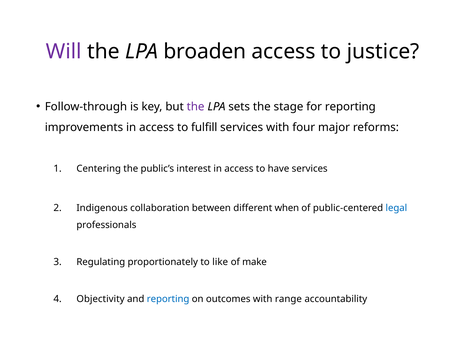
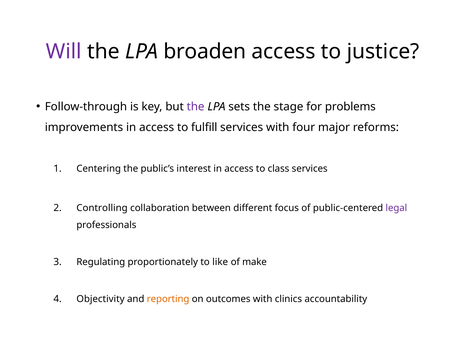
for reporting: reporting -> problems
have: have -> class
Indigenous: Indigenous -> Controlling
when: when -> focus
legal colour: blue -> purple
reporting at (168, 299) colour: blue -> orange
range: range -> clinics
